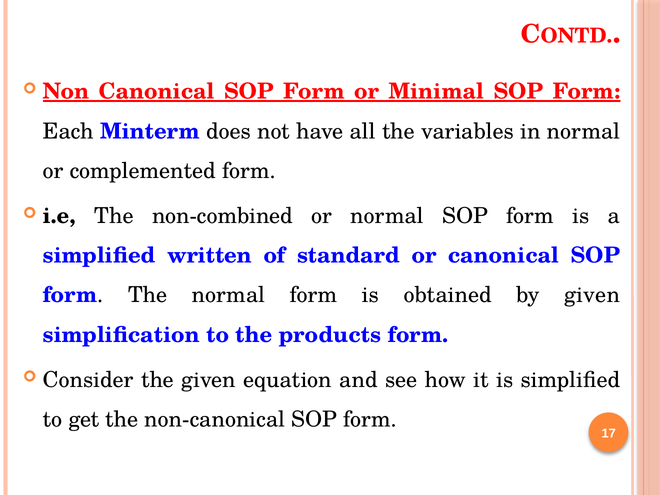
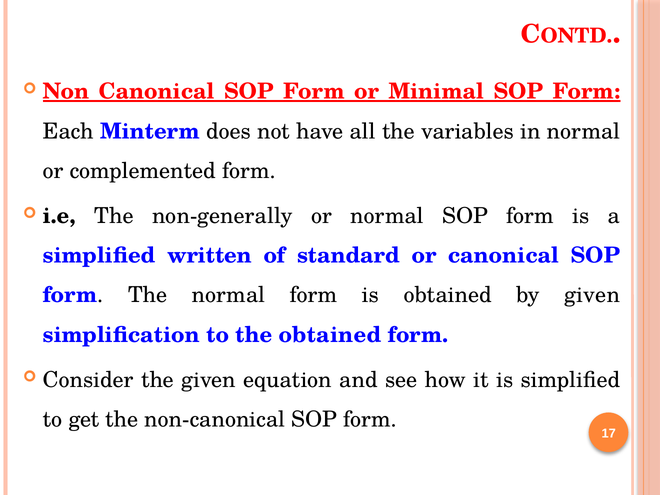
non-combined: non-combined -> non-generally
the products: products -> obtained
